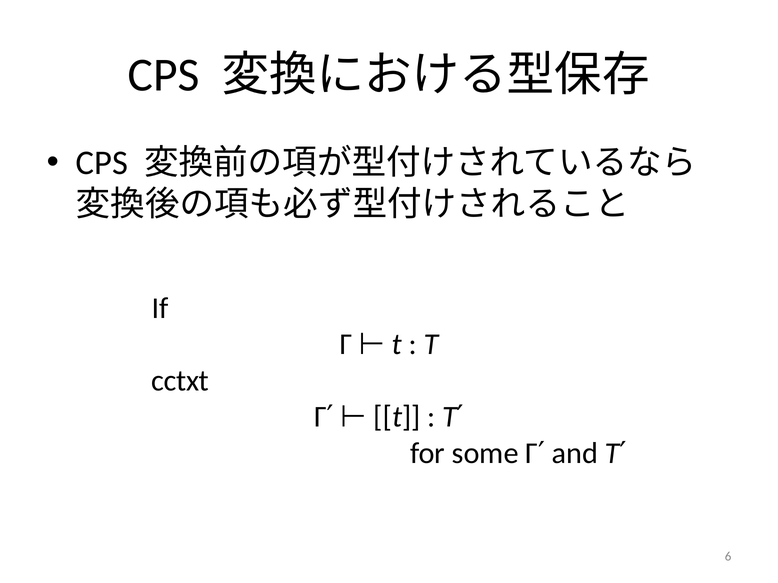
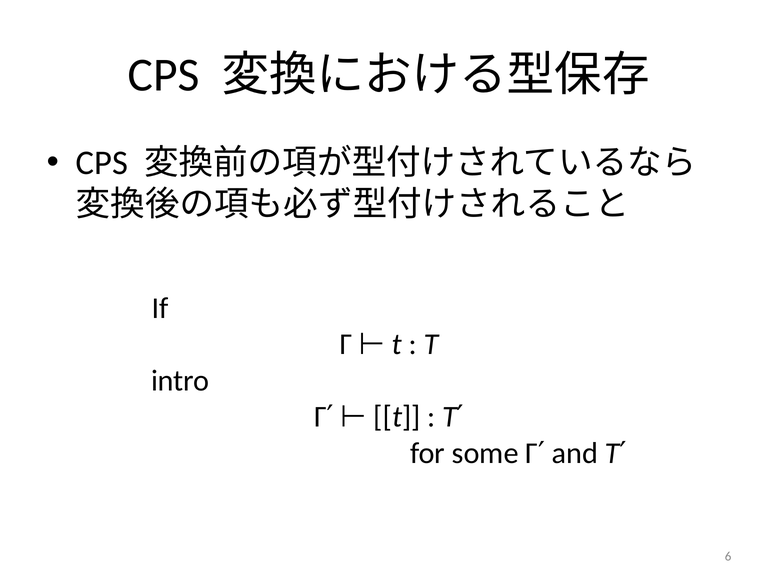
cctxt: cctxt -> intro
